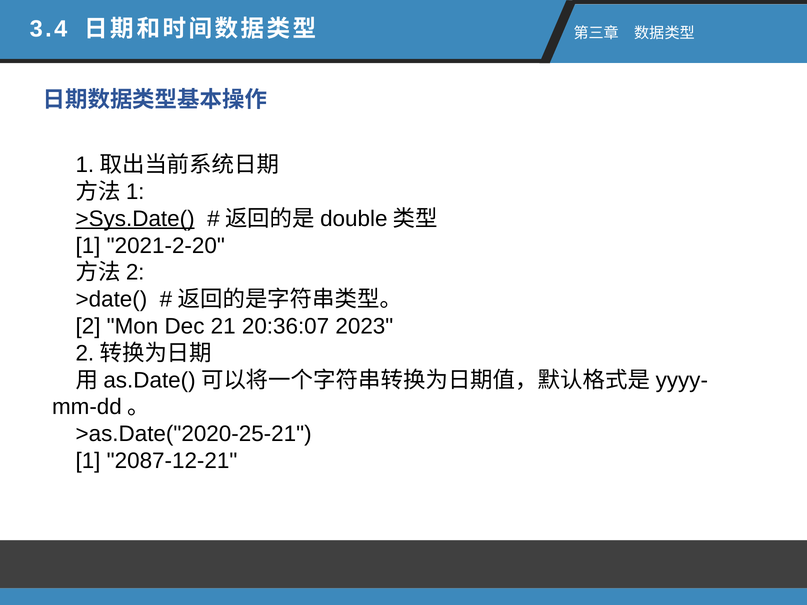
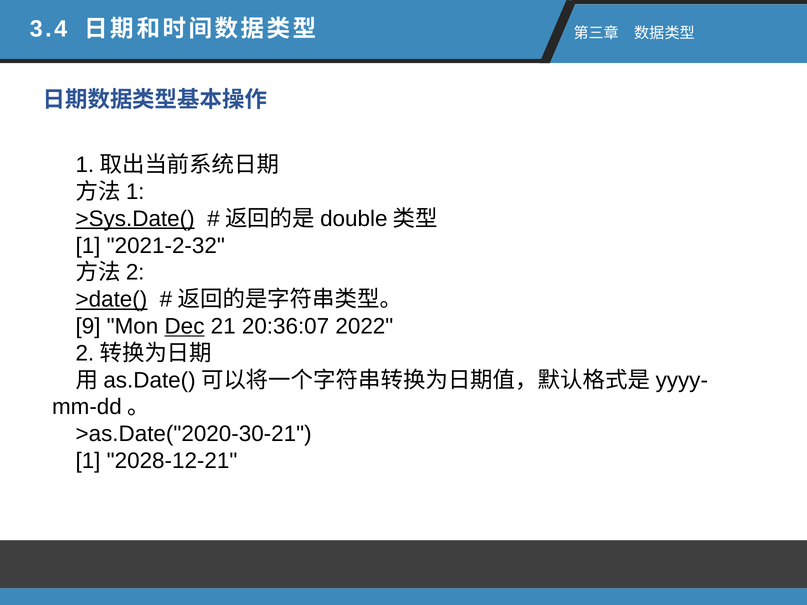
2021-2-20: 2021-2-20 -> 2021-2-32
>date( underline: none -> present
2: 2 -> 9
Dec underline: none -> present
2023: 2023 -> 2022
>as.Date("2020-25-21: >as.Date("2020-25-21 -> >as.Date("2020-30-21
2087-12-21: 2087-12-21 -> 2028-12-21
